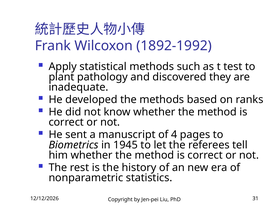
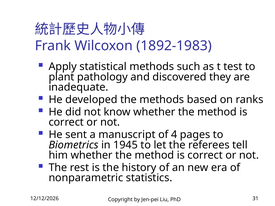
1892-1992: 1892-1992 -> 1892-1983
